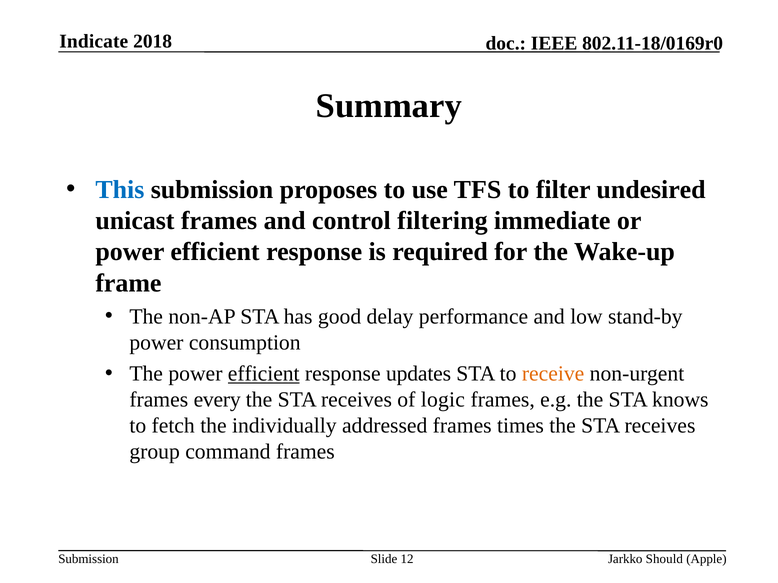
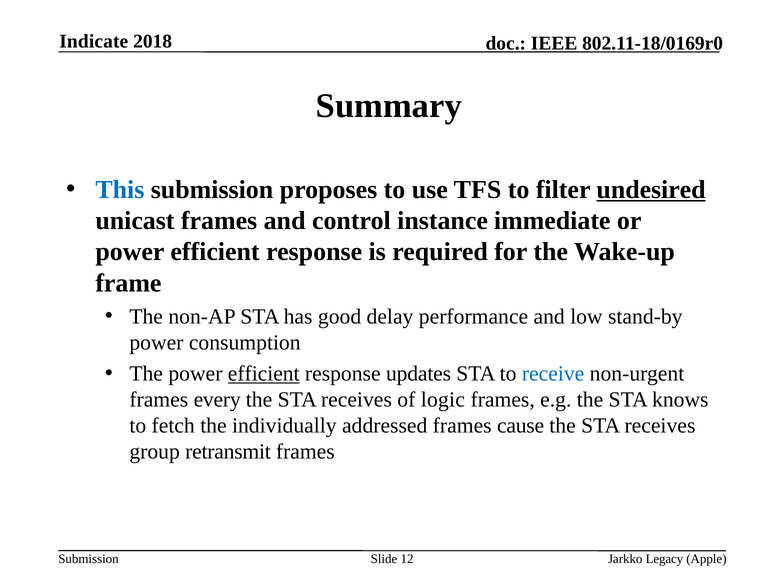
undesired underline: none -> present
filtering: filtering -> instance
receive colour: orange -> blue
times: times -> cause
command: command -> retransmit
Should: Should -> Legacy
